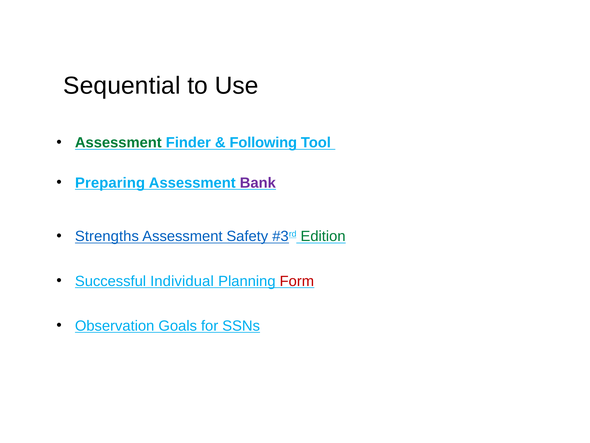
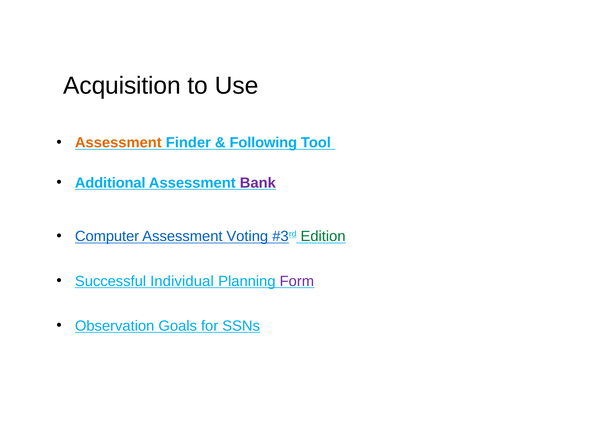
Sequential: Sequential -> Acquisition
Assessment at (118, 143) colour: green -> orange
Preparing: Preparing -> Additional
Strengths: Strengths -> Computer
Safety: Safety -> Voting
Form colour: red -> purple
